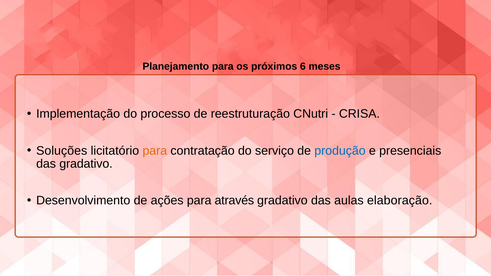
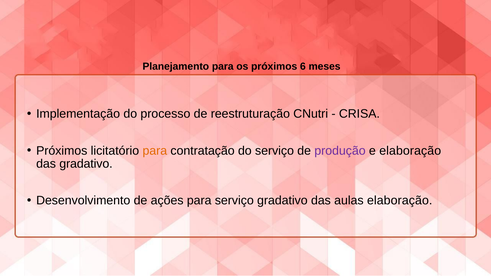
Soluções at (62, 151): Soluções -> Próximos
produção colour: blue -> purple
e presenciais: presenciais -> elaboração
para através: através -> serviço
